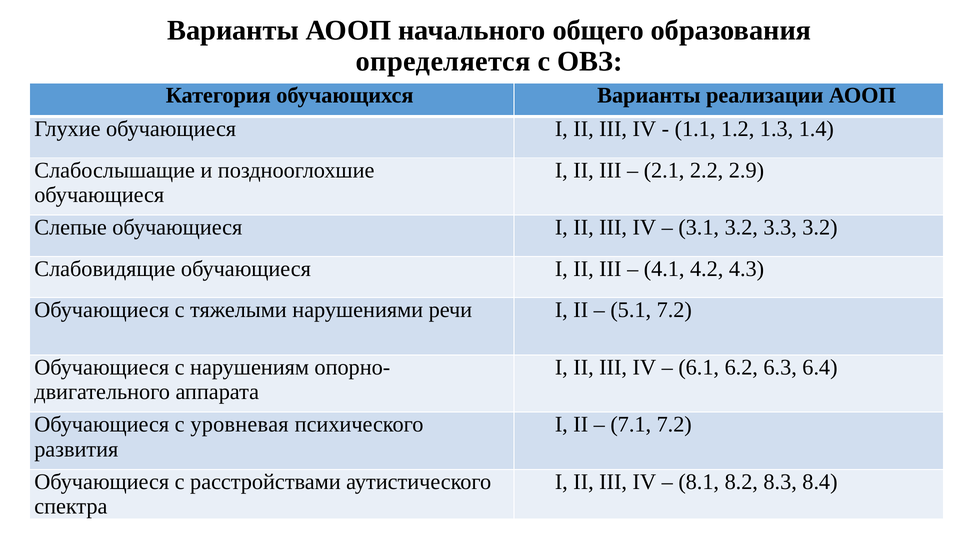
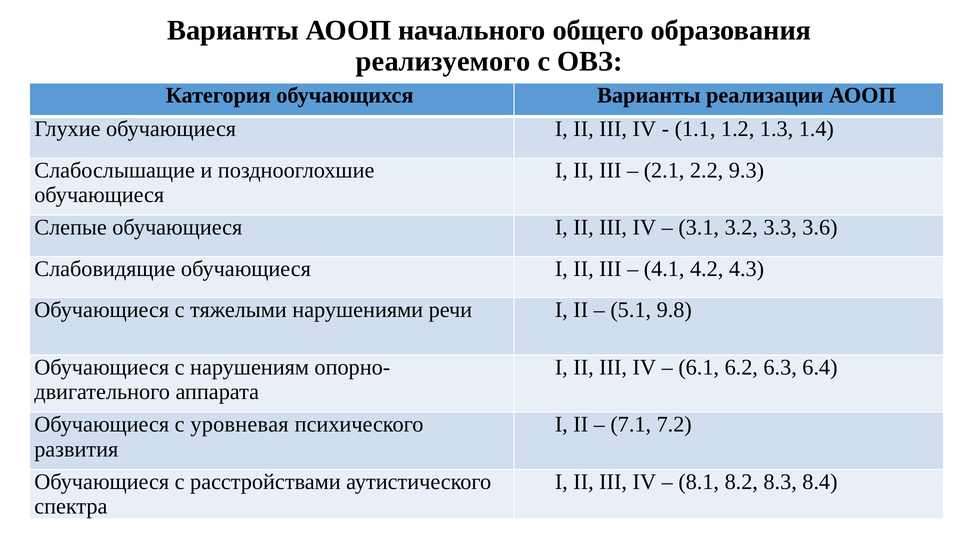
определяется: определяется -> реализуемого
2.9: 2.9 -> 9.3
3.3 3.2: 3.2 -> 3.6
5.1 7.2: 7.2 -> 9.8
